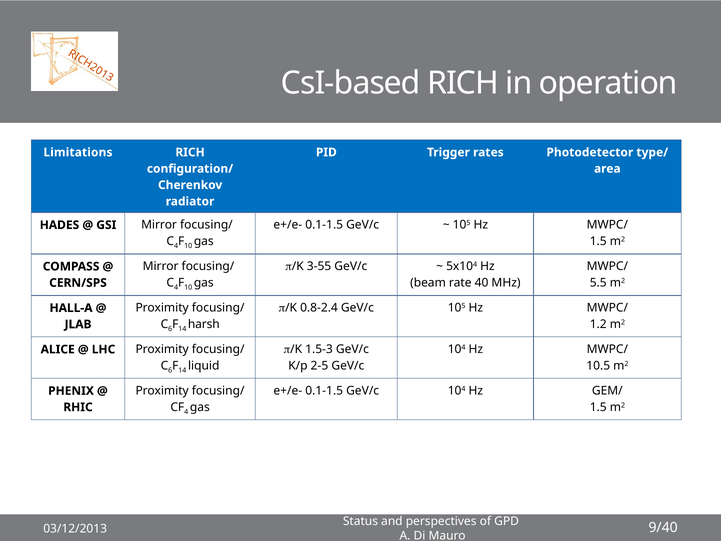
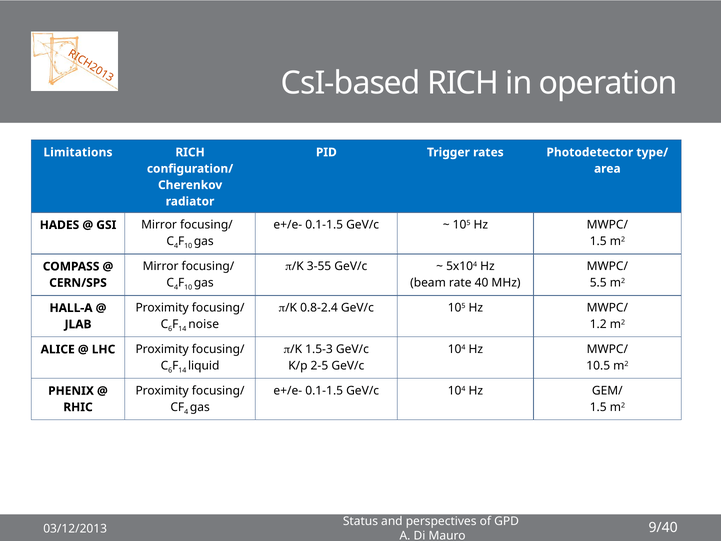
harsh: harsh -> noise
